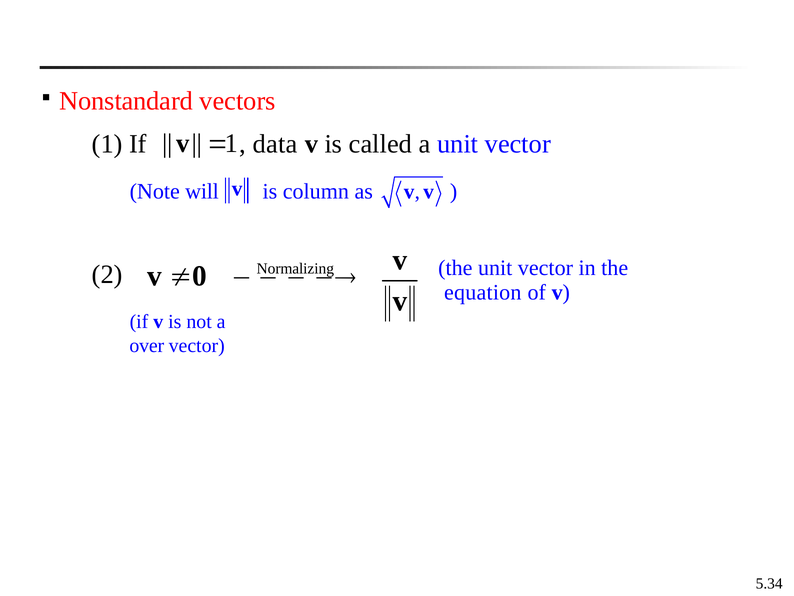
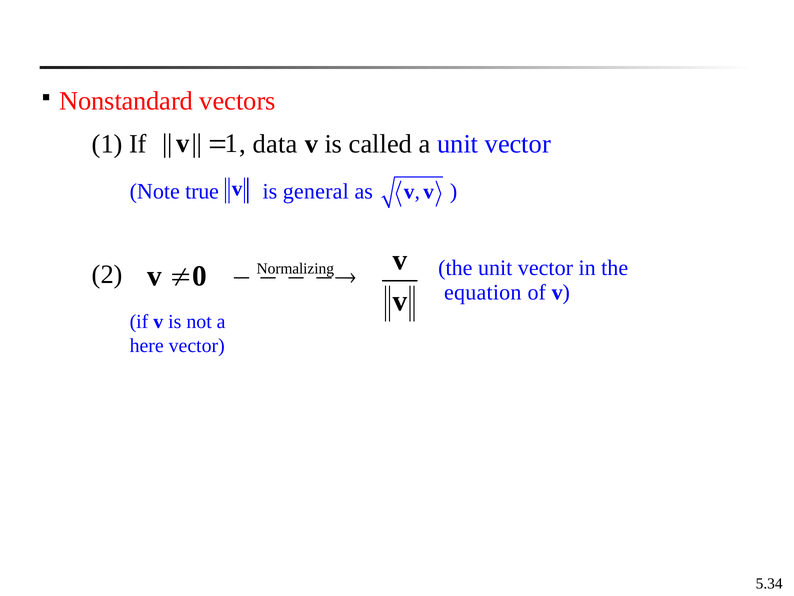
will: will -> true
column: column -> general
over: over -> here
